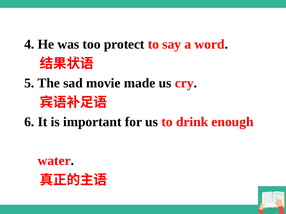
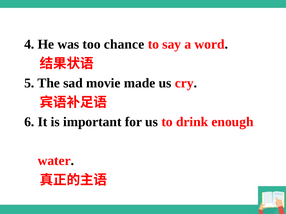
protect: protect -> chance
